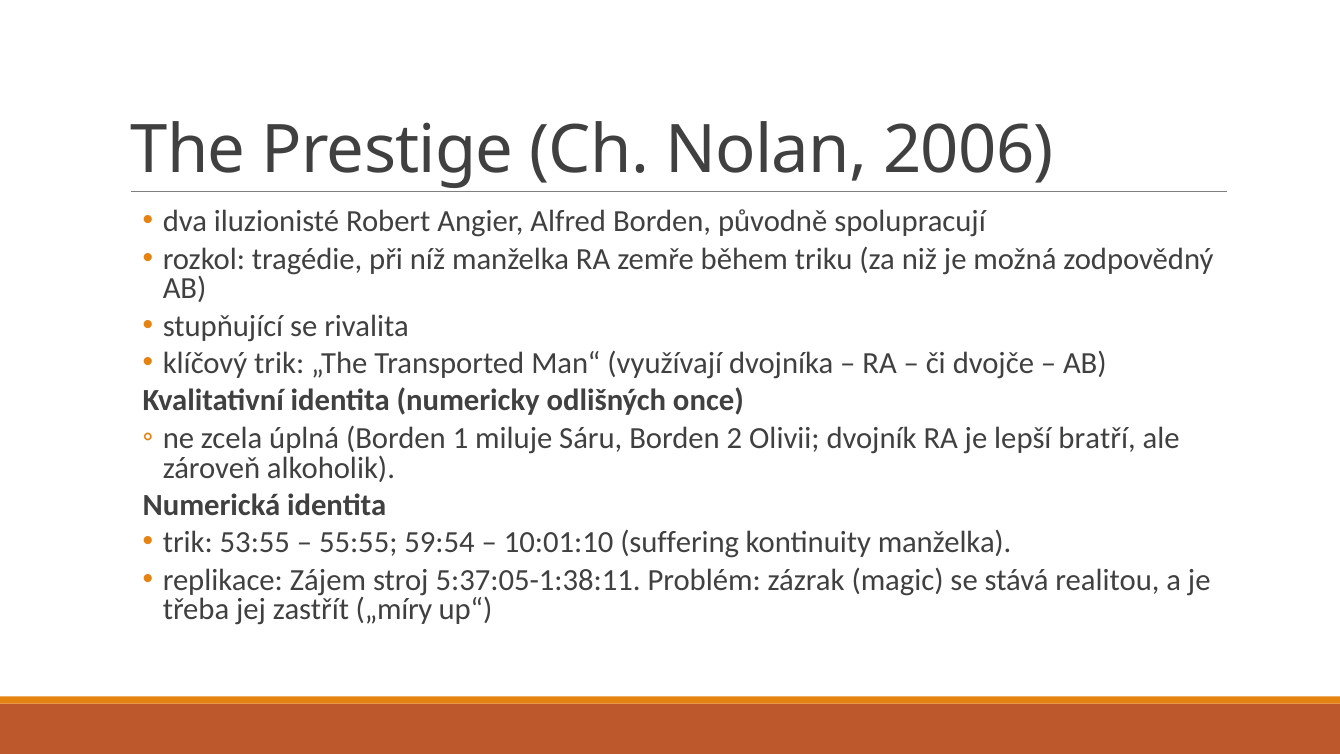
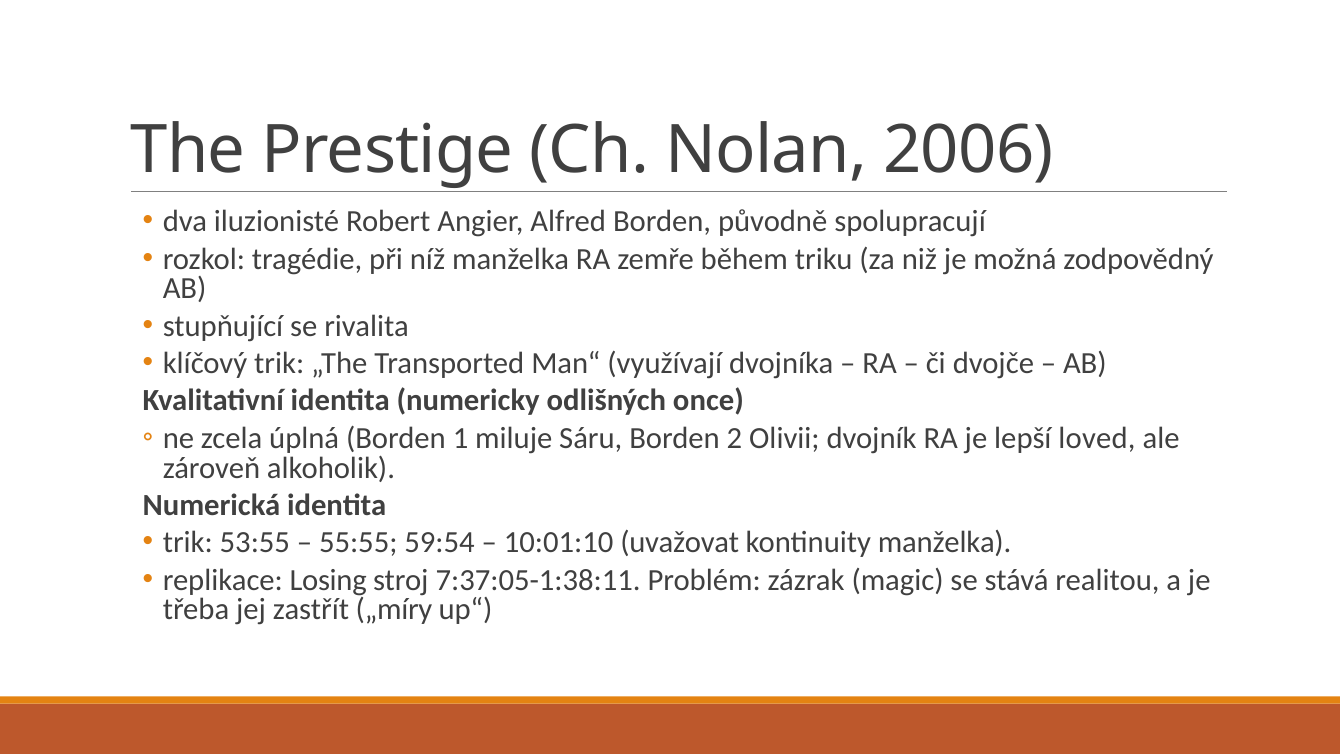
bratří: bratří -> loved
suffering: suffering -> uvažovat
Zájem: Zájem -> Losing
5:37:05-1:38:11: 5:37:05-1:38:11 -> 7:37:05-1:38:11
